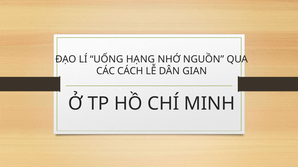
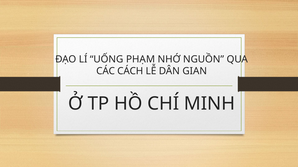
HẠNG: HẠNG -> PHẠM
